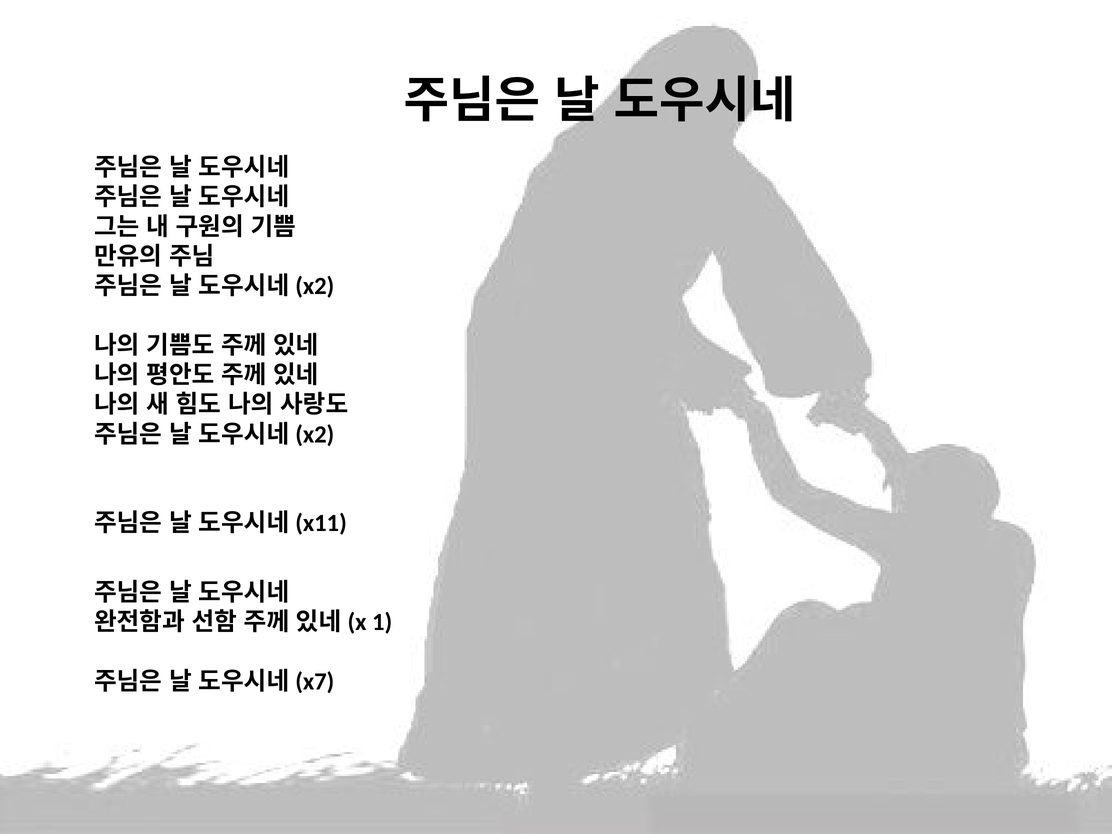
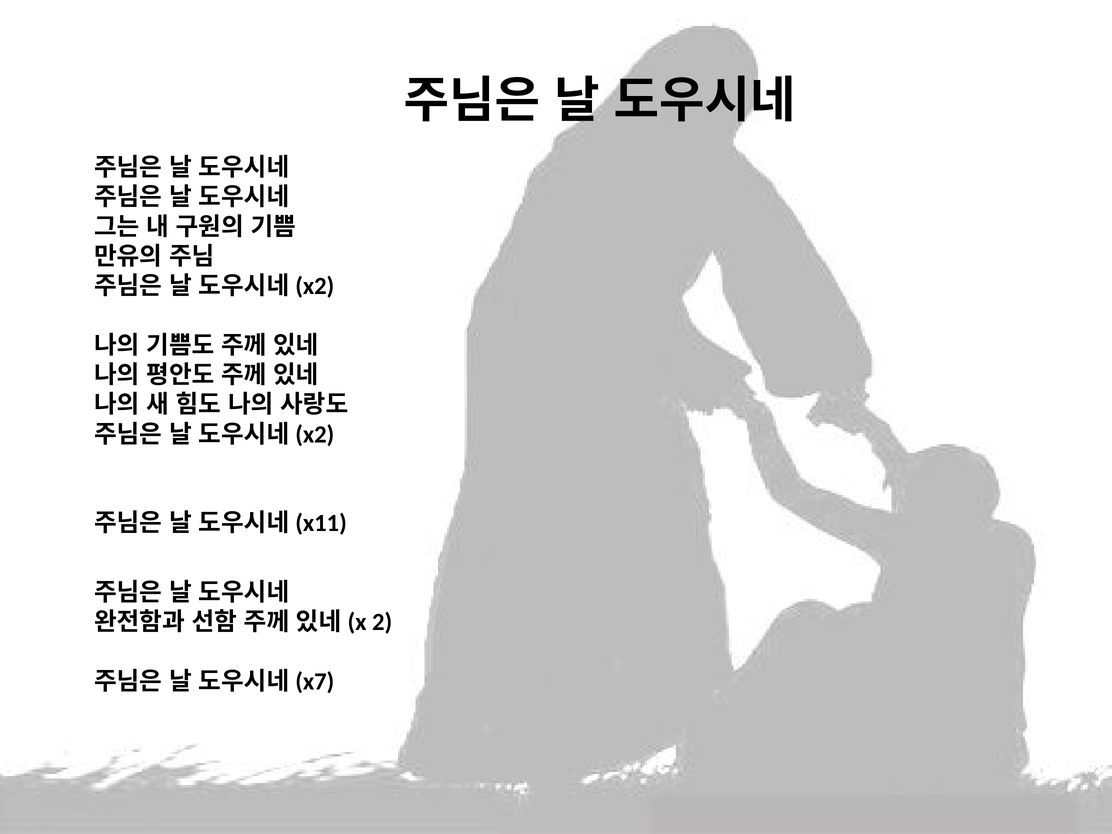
1: 1 -> 2
